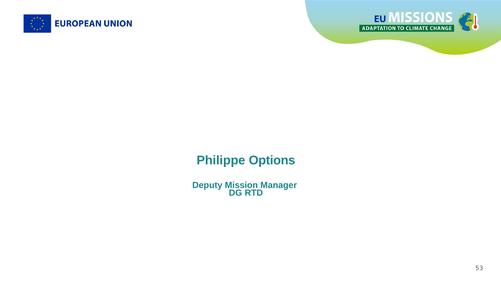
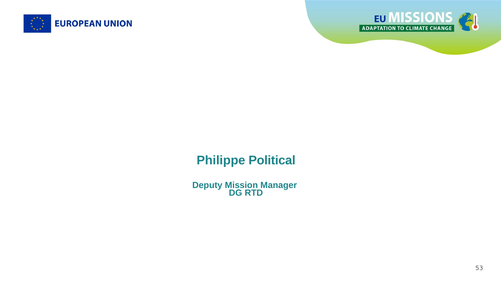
Options: Options -> Political
